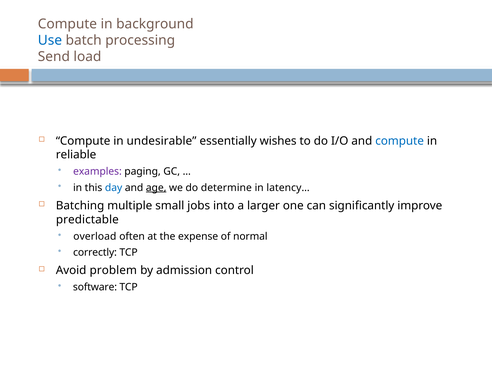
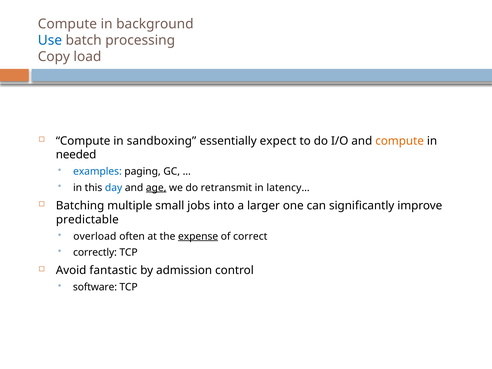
Send: Send -> Copy
undesirable: undesirable -> sandboxing
wishes: wishes -> expect
compute at (400, 141) colour: blue -> orange
reliable: reliable -> needed
examples colour: purple -> blue
determine: determine -> retransmit
expense underline: none -> present
normal: normal -> correct
problem: problem -> fantastic
